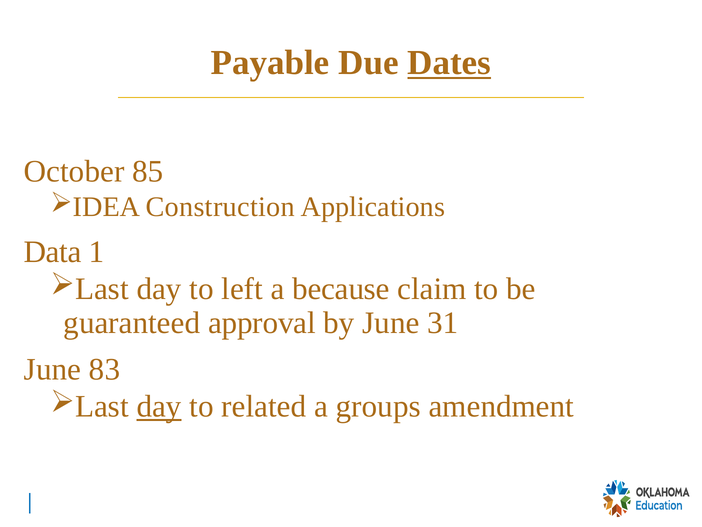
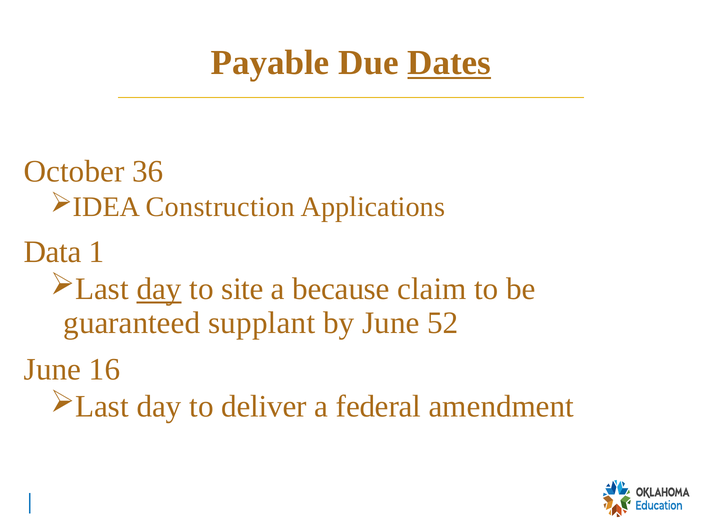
85: 85 -> 36
day at (159, 289) underline: none -> present
left: left -> site
approval: approval -> supplant
31: 31 -> 52
83: 83 -> 16
day at (159, 406) underline: present -> none
related: related -> deliver
groups: groups -> federal
